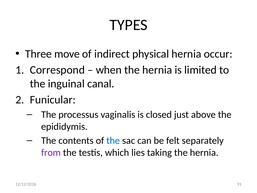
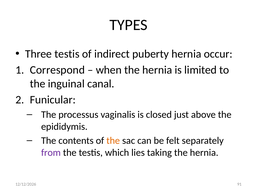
Three move: move -> testis
physical: physical -> puberty
the at (113, 140) colour: blue -> orange
